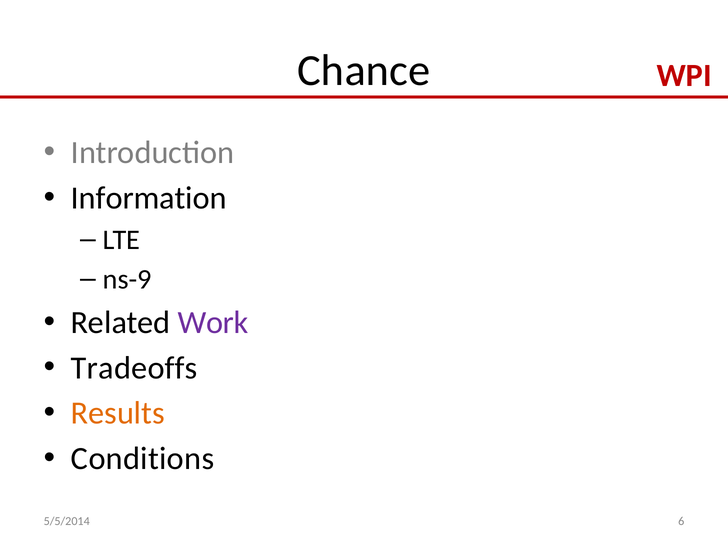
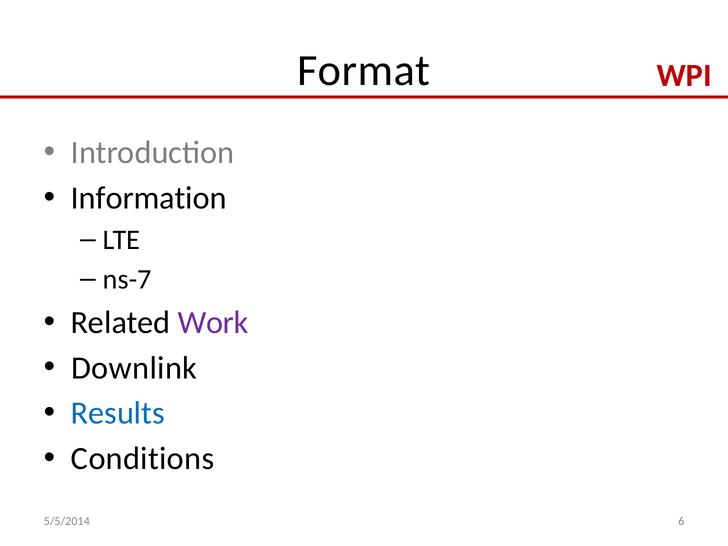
Chance: Chance -> Format
ns-9: ns-9 -> ns-7
Tradeoffs: Tradeoffs -> Downlink
Results colour: orange -> blue
